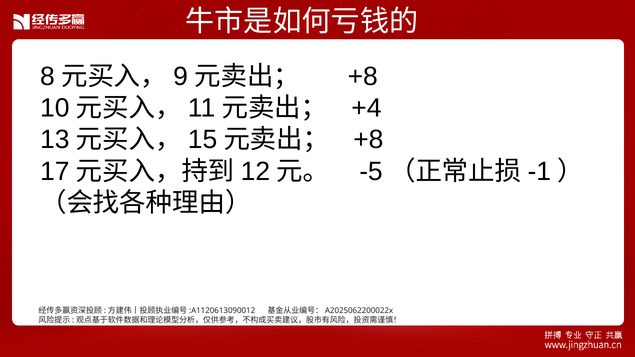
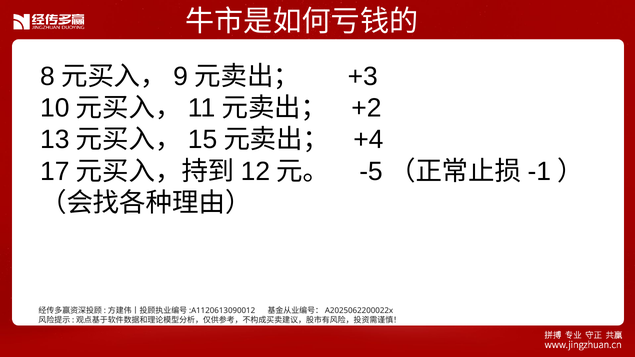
+8 at (363, 76): +8 -> +3
+4: +4 -> +2
+8 at (368, 140): +8 -> +4
